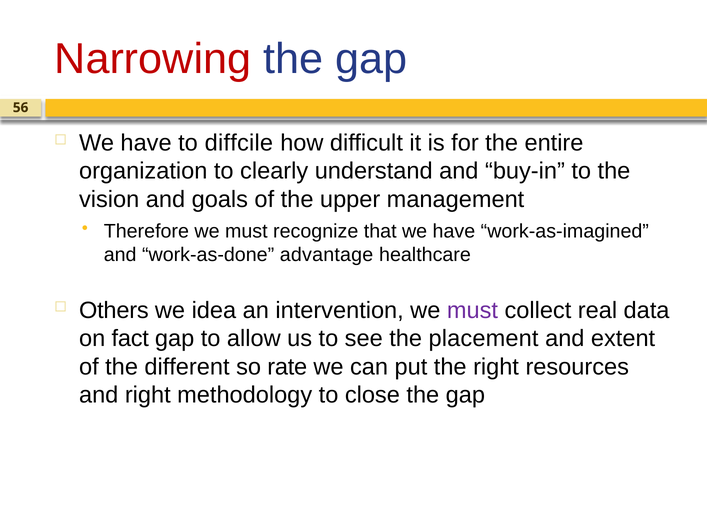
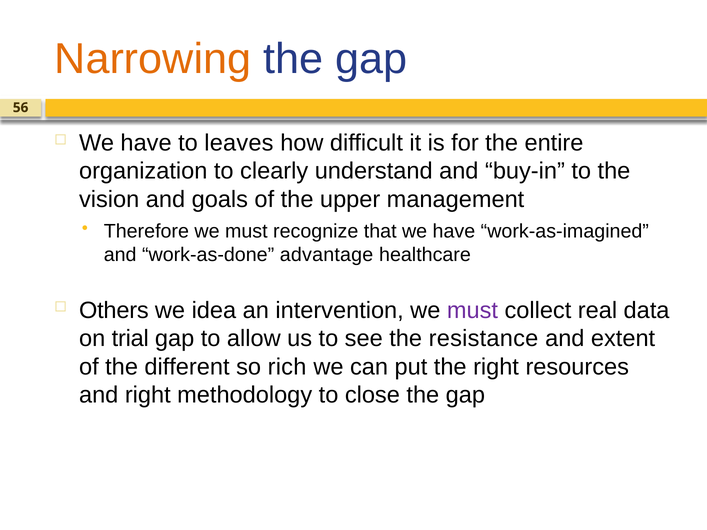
Narrowing colour: red -> orange
diffcile: diffcile -> leaves
fact: fact -> trial
placement: placement -> resistance
rate: rate -> rich
